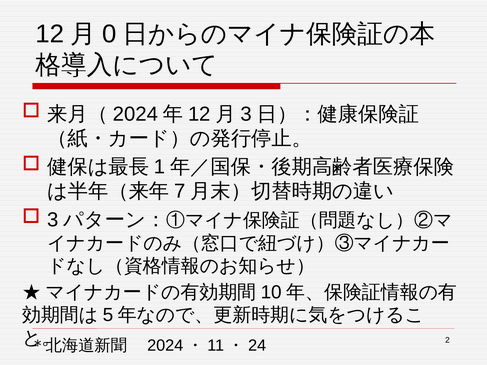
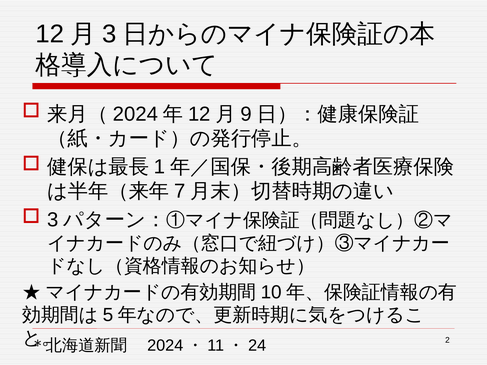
0 at (109, 34): 0 -> 3
3 at (246, 114): 3 -> 9
